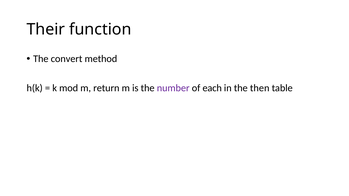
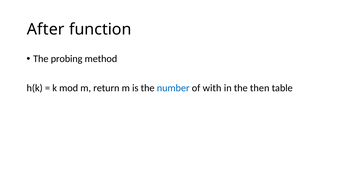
Their: Their -> After
convert: convert -> probing
number colour: purple -> blue
each: each -> with
